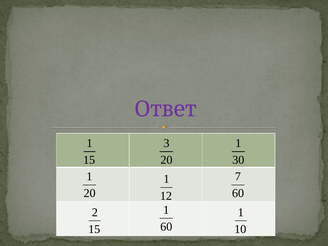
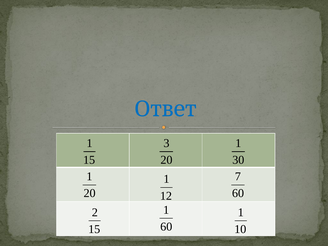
Ответ colour: purple -> blue
